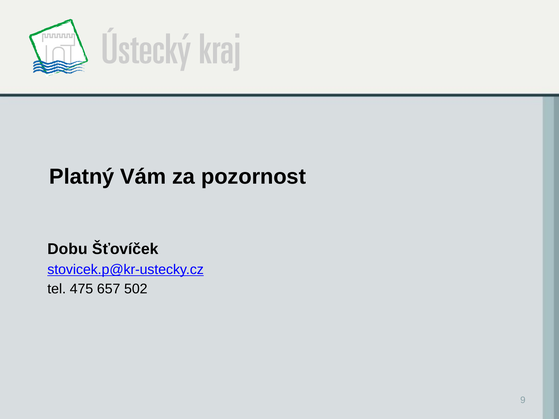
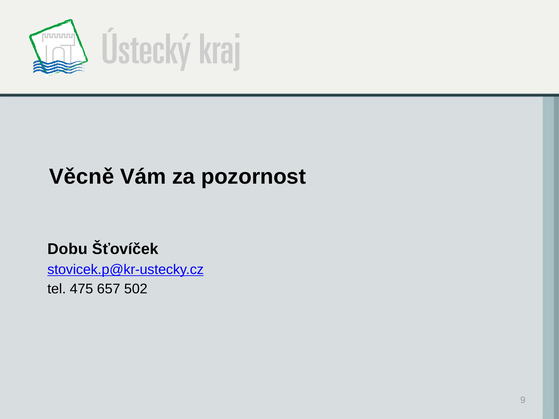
Platný: Platný -> Věcně
